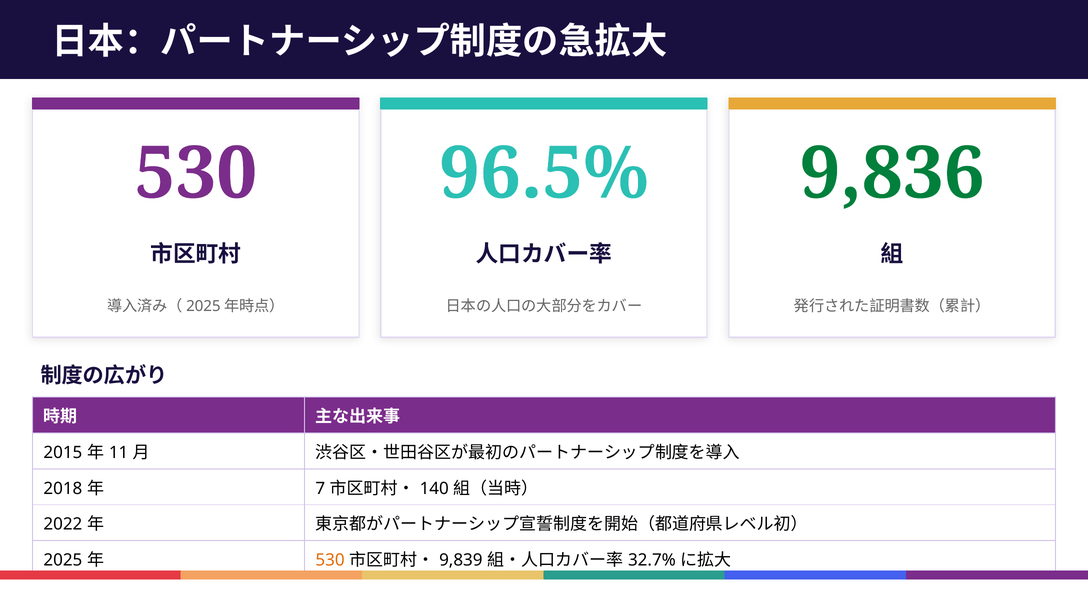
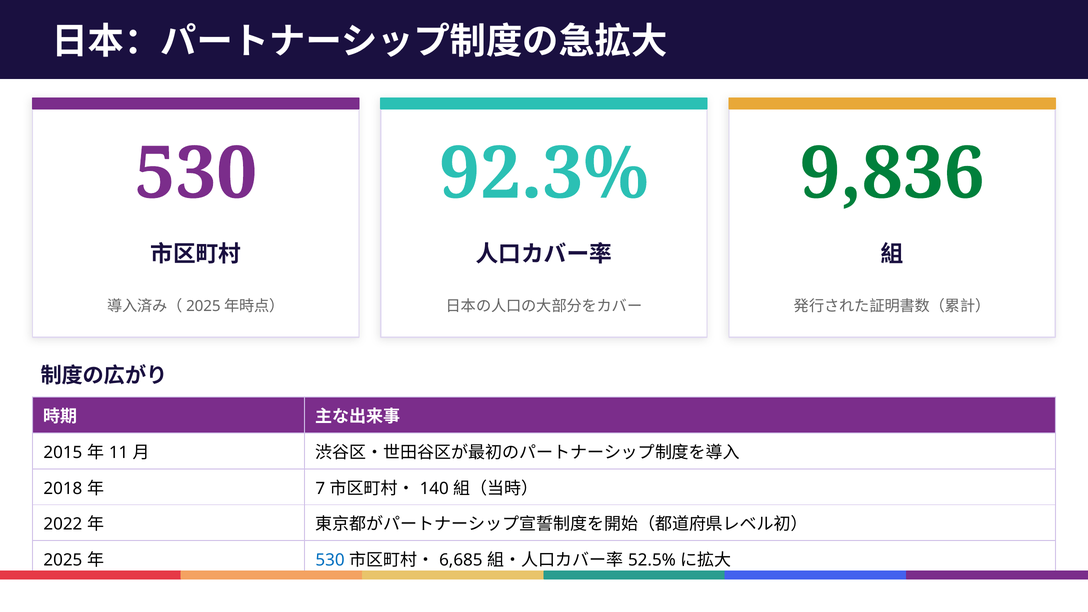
96.5%: 96.5% -> 92.3%
530 at (330, 560) colour: orange -> blue
9,839: 9,839 -> 6,685
32.7%: 32.7% -> 52.5%
